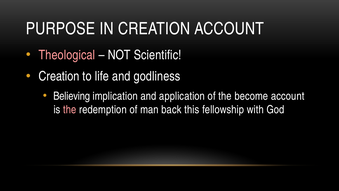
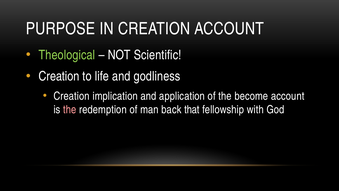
Theological colour: pink -> light green
Believing at (72, 96): Believing -> Creation
this: this -> that
